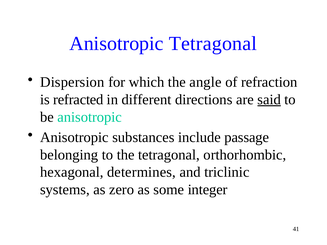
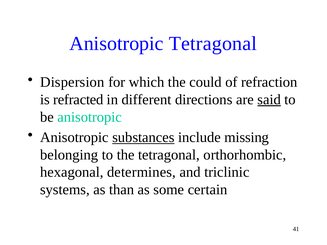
angle: angle -> could
substances underline: none -> present
passage: passage -> missing
zero: zero -> than
integer: integer -> certain
